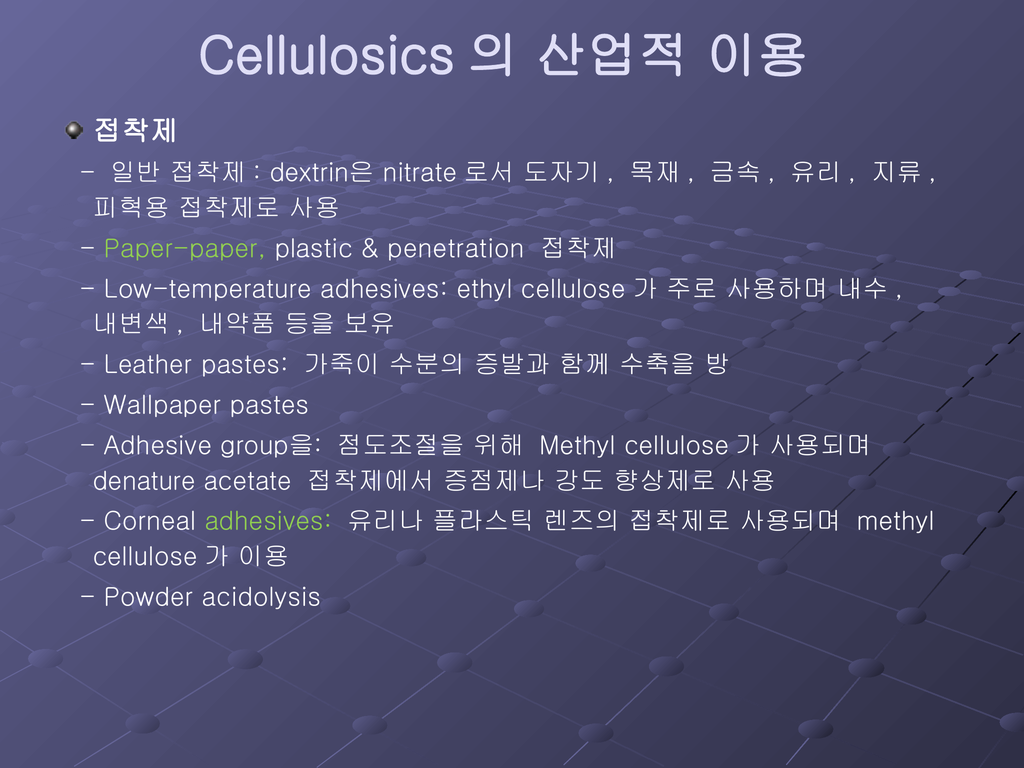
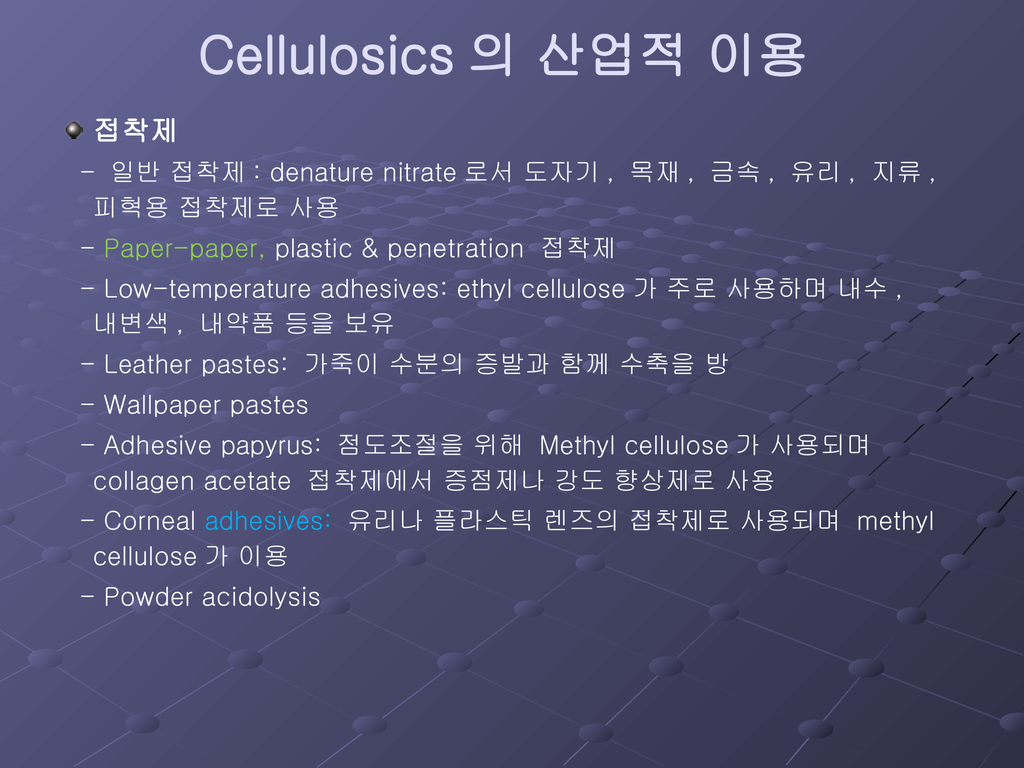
dextrin은: dextrin은 -> denature
group을: group을 -> papyrus
denature: denature -> collagen
adhesives at (268, 521) colour: light green -> light blue
